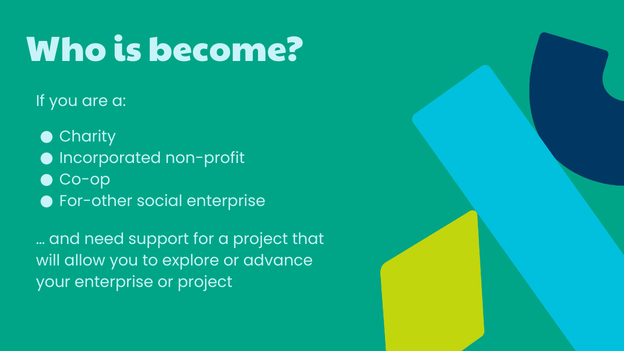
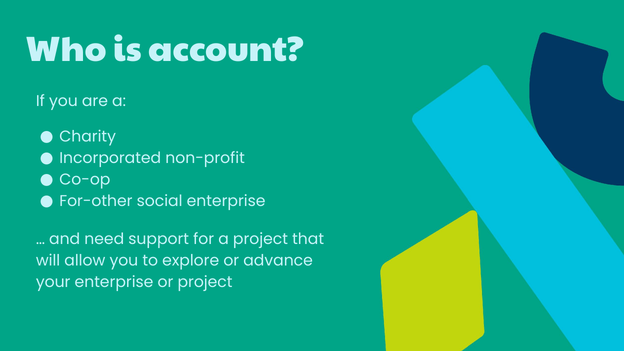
become: become -> account
